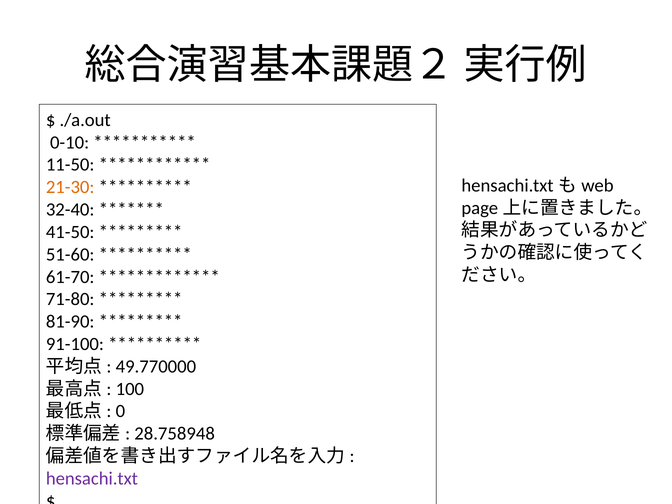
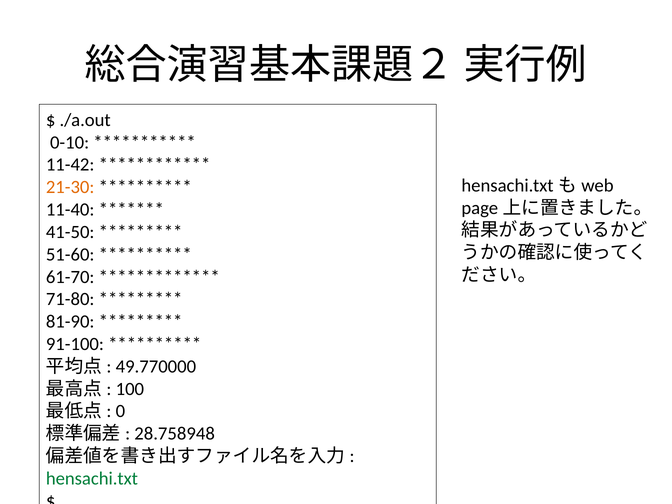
11-50: 11-50 -> 11-42
32-40: 32-40 -> 11-40
hensachi.txt colour: purple -> green
